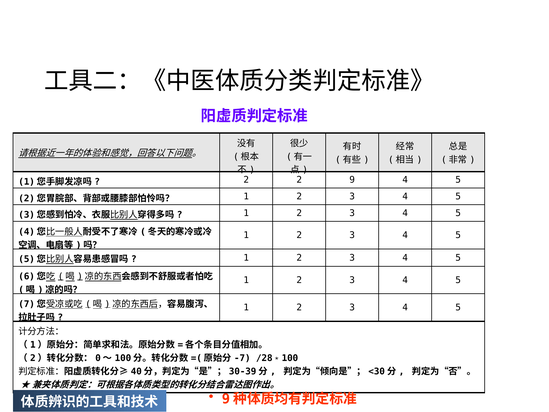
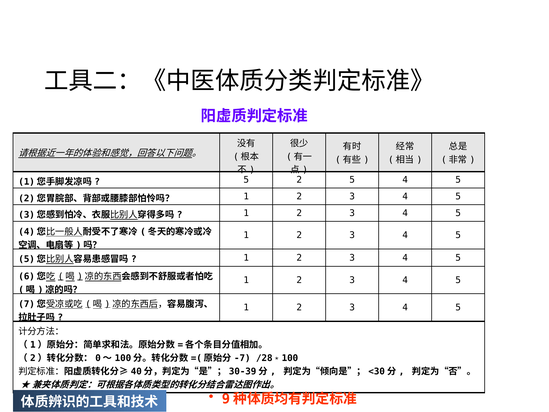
2 at (246, 180): 2 -> 5
2 9: 9 -> 5
